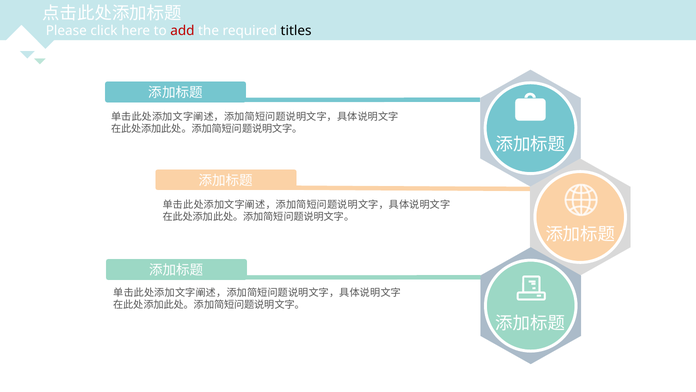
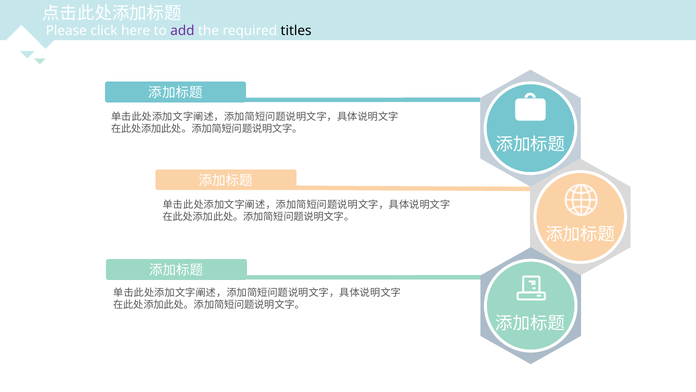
add colour: red -> purple
